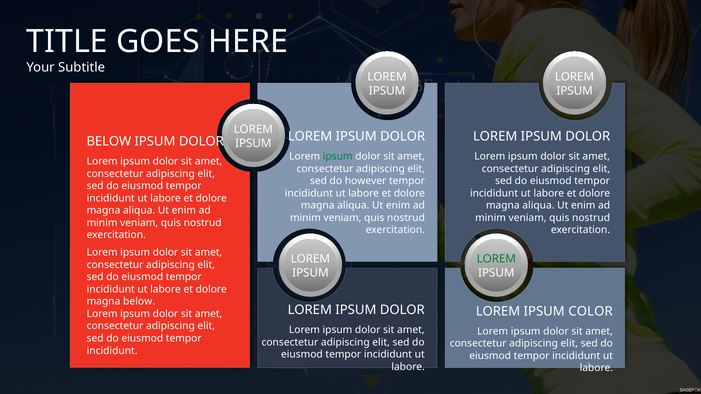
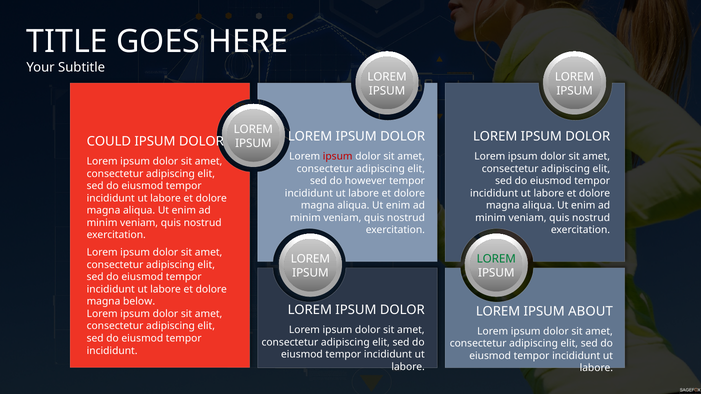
BELOW at (109, 142): BELOW -> COULD
ipsum at (338, 157) colour: green -> red
COLOR: COLOR -> ABOUT
